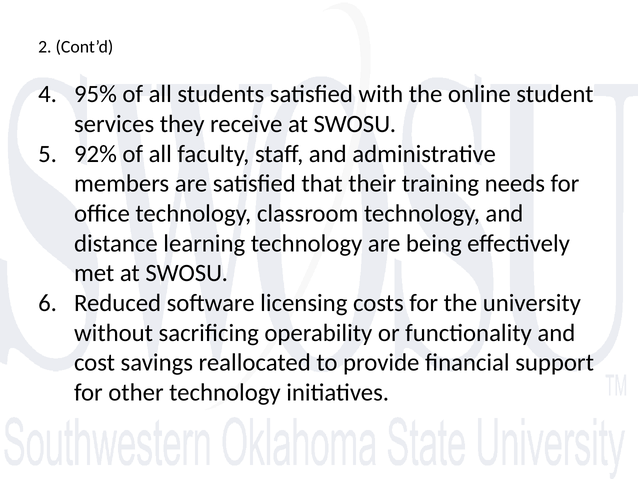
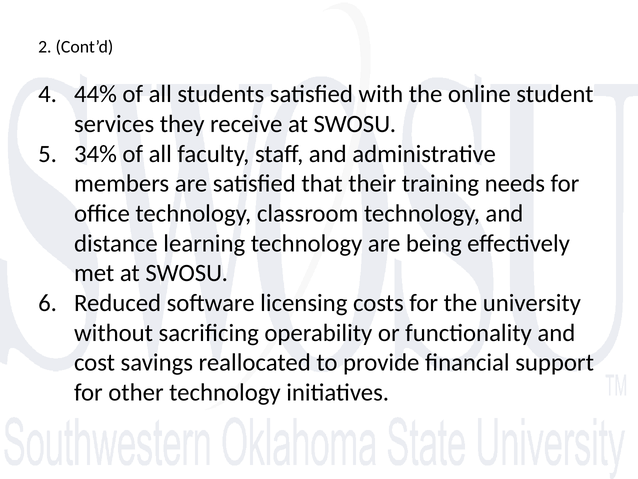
95%: 95% -> 44%
92%: 92% -> 34%
